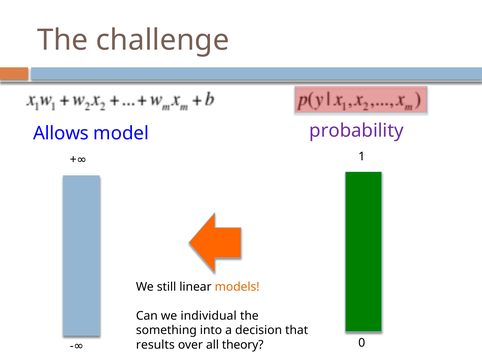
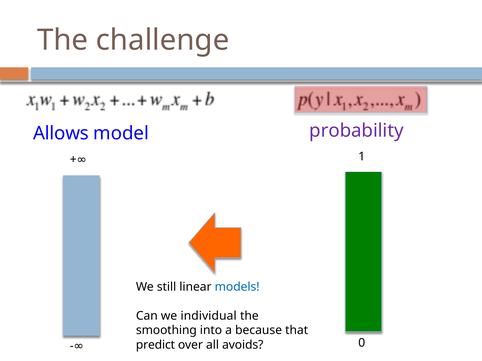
models colour: orange -> blue
something: something -> smoothing
decision: decision -> because
results: results -> predict
theory: theory -> avoids
